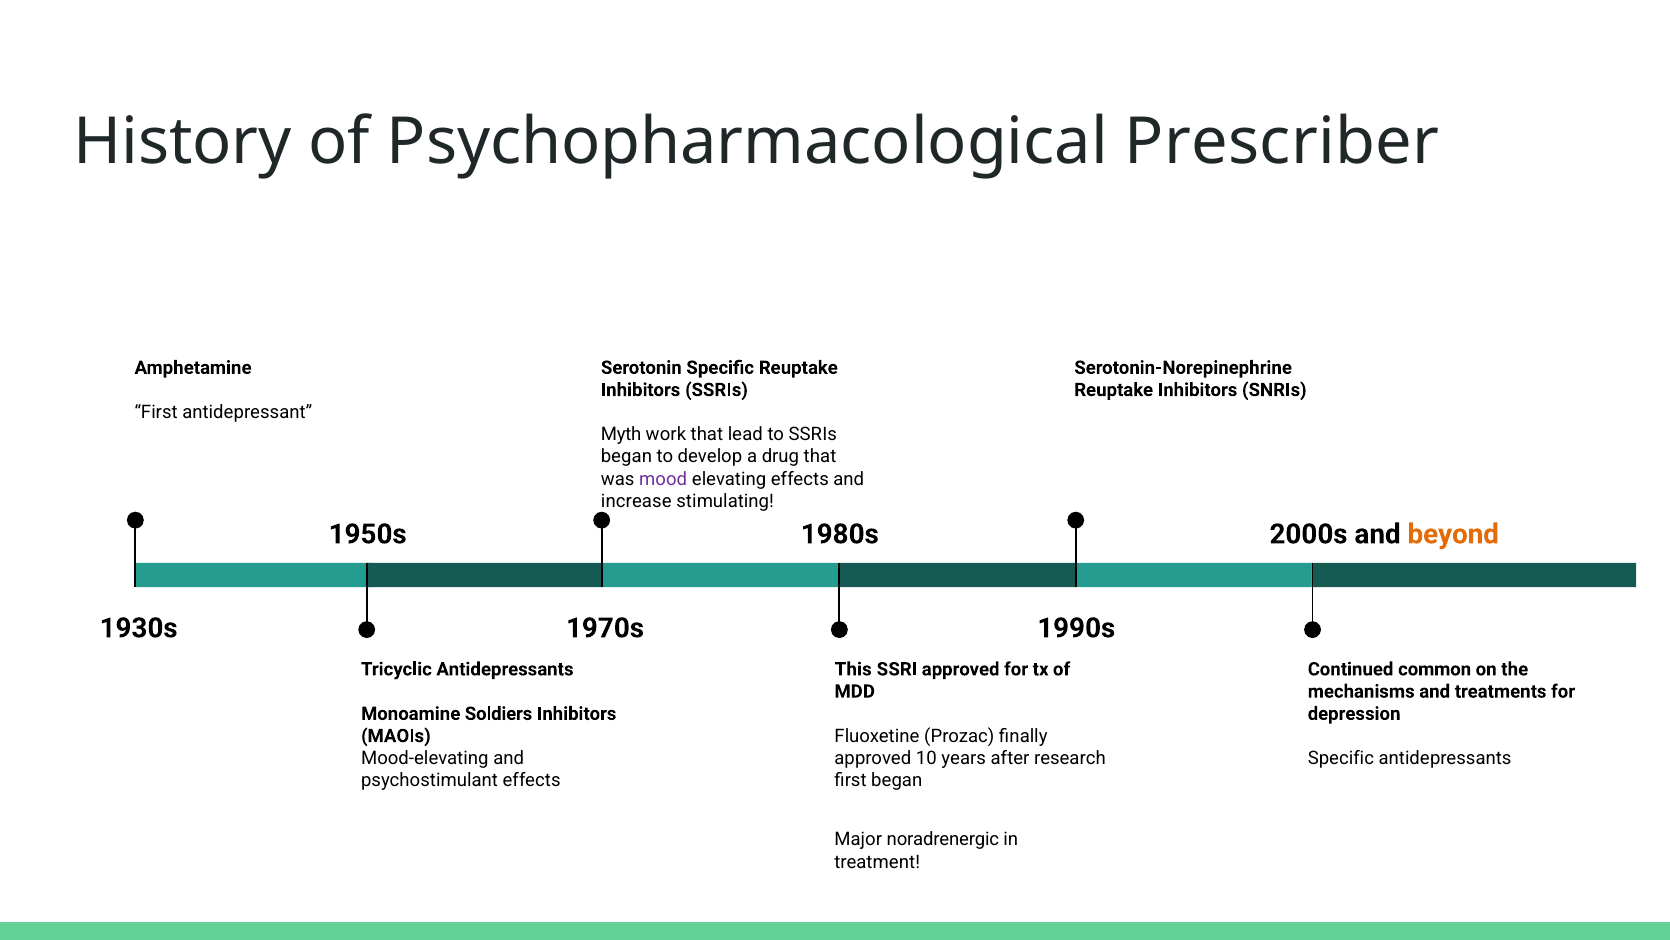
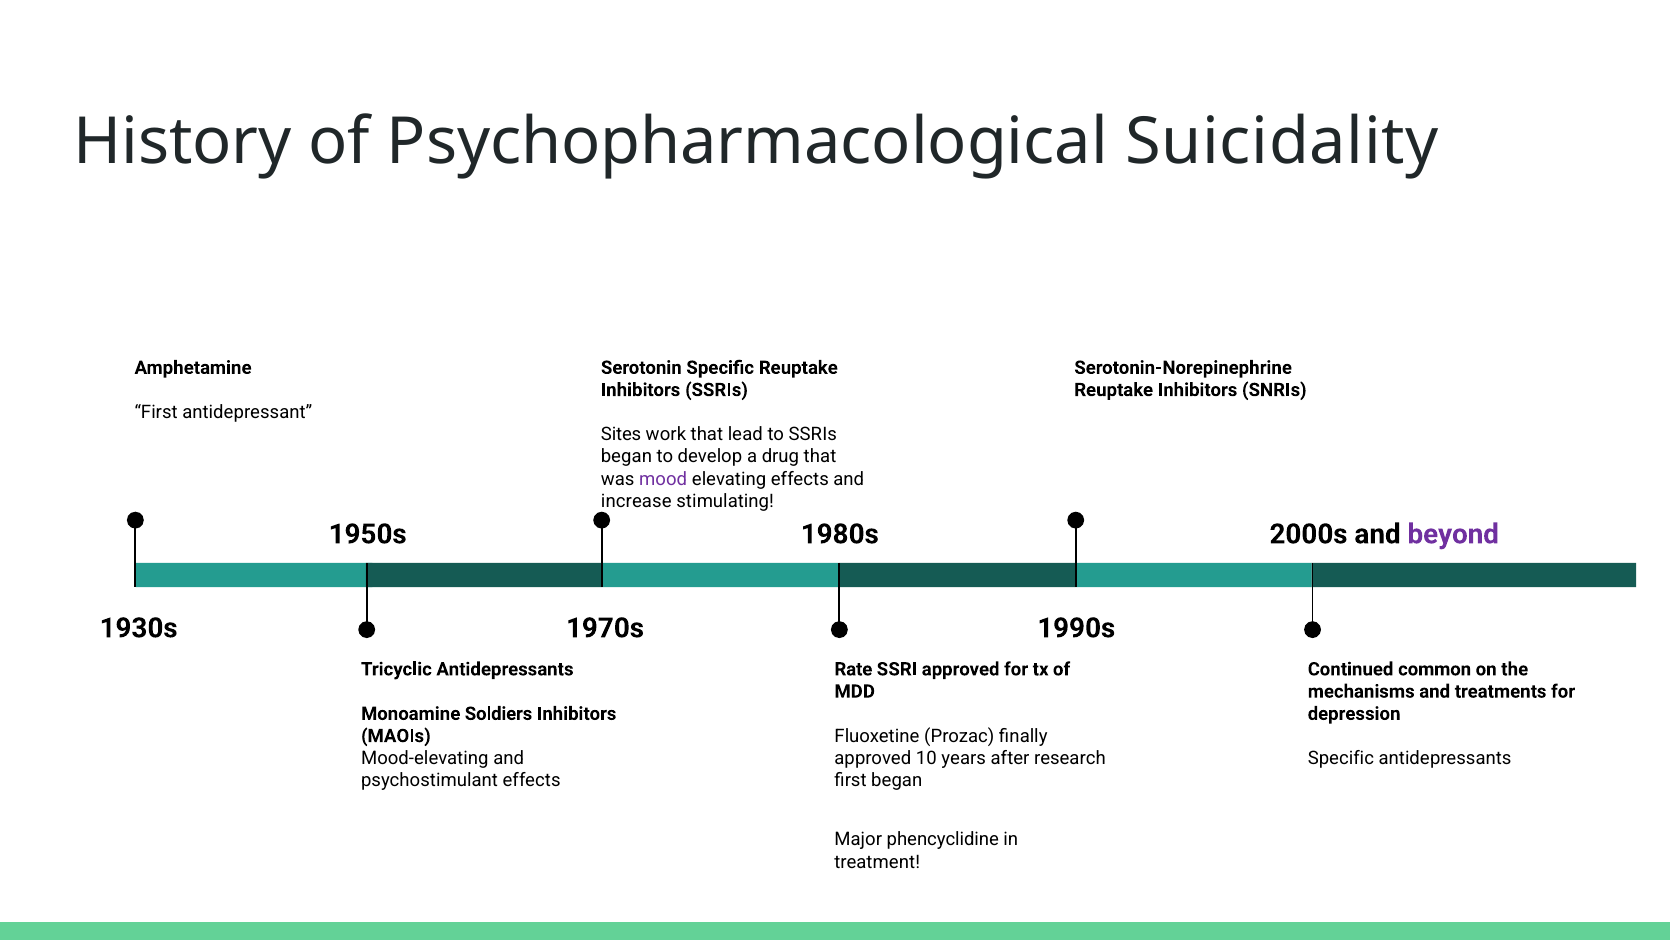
Prescriber: Prescriber -> Suicidality
Myth: Myth -> Sites
beyond colour: orange -> purple
This: This -> Rate
noradrenergic: noradrenergic -> phencyclidine
